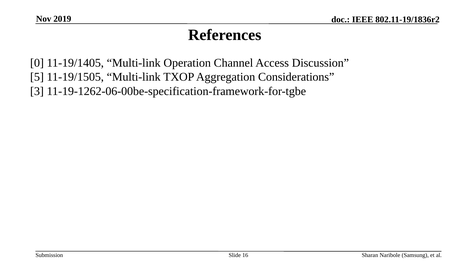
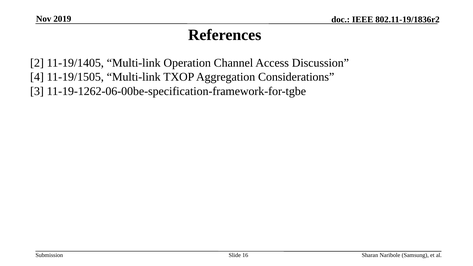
0: 0 -> 2
5: 5 -> 4
